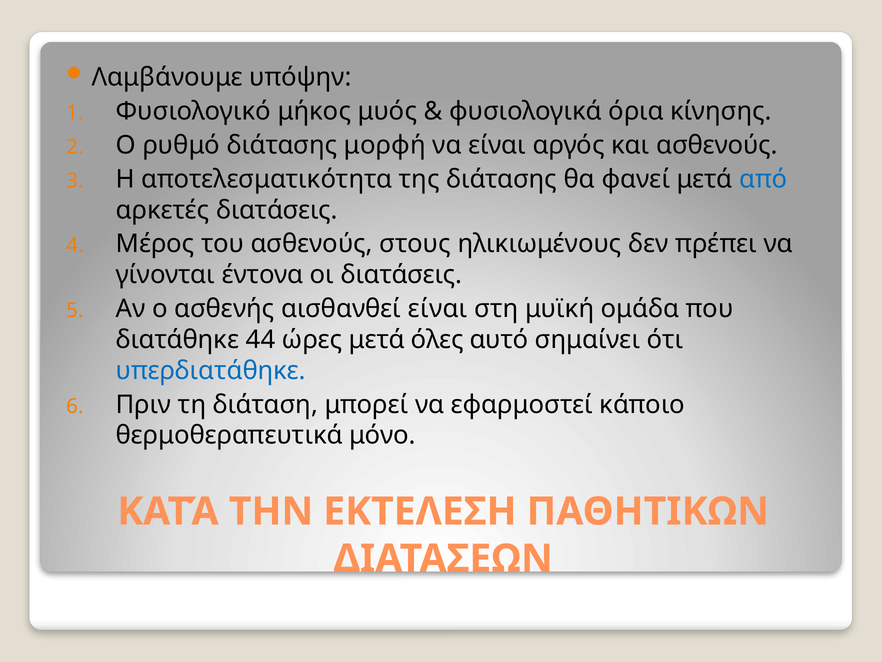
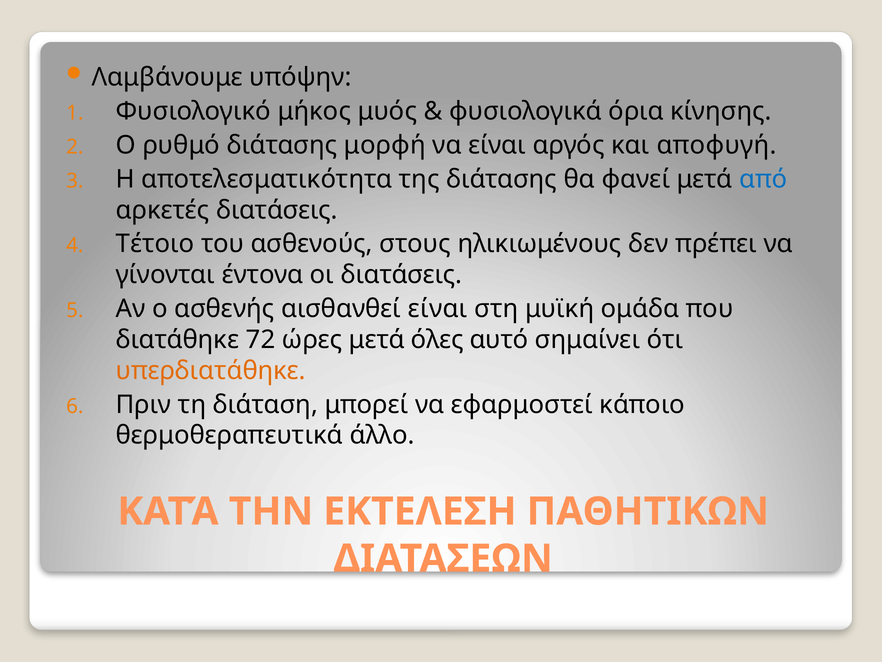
και ασθενούς: ασθενούς -> αποφυγή
Μέρος: Μέρος -> Τέτοιο
44: 44 -> 72
υπερδιατάθηκε colour: blue -> orange
μόνο: μόνο -> άλλο
